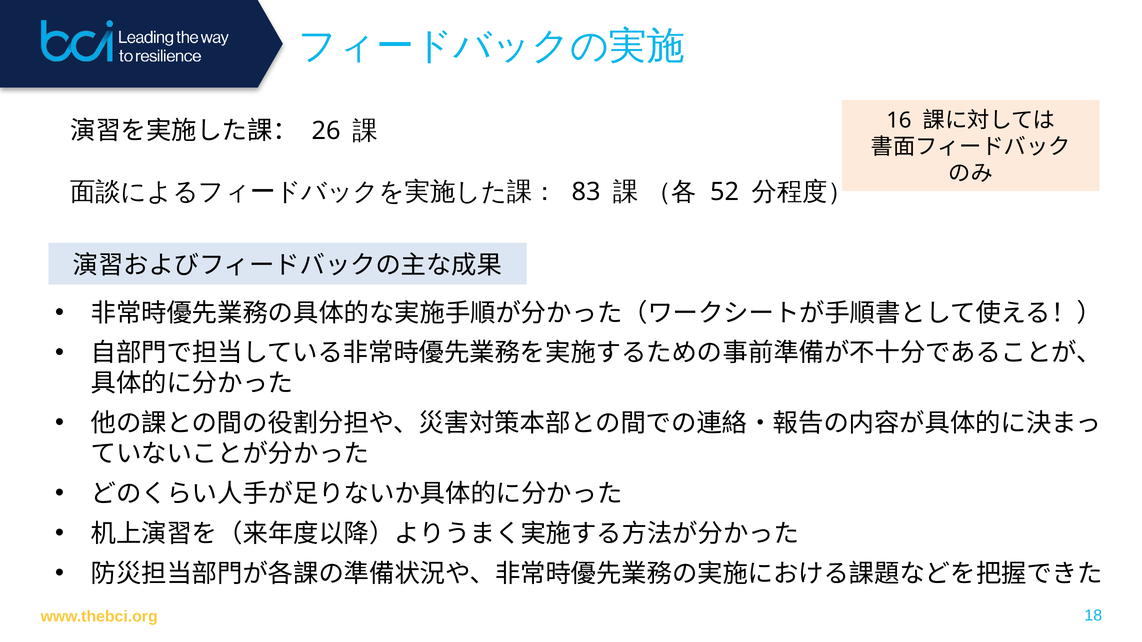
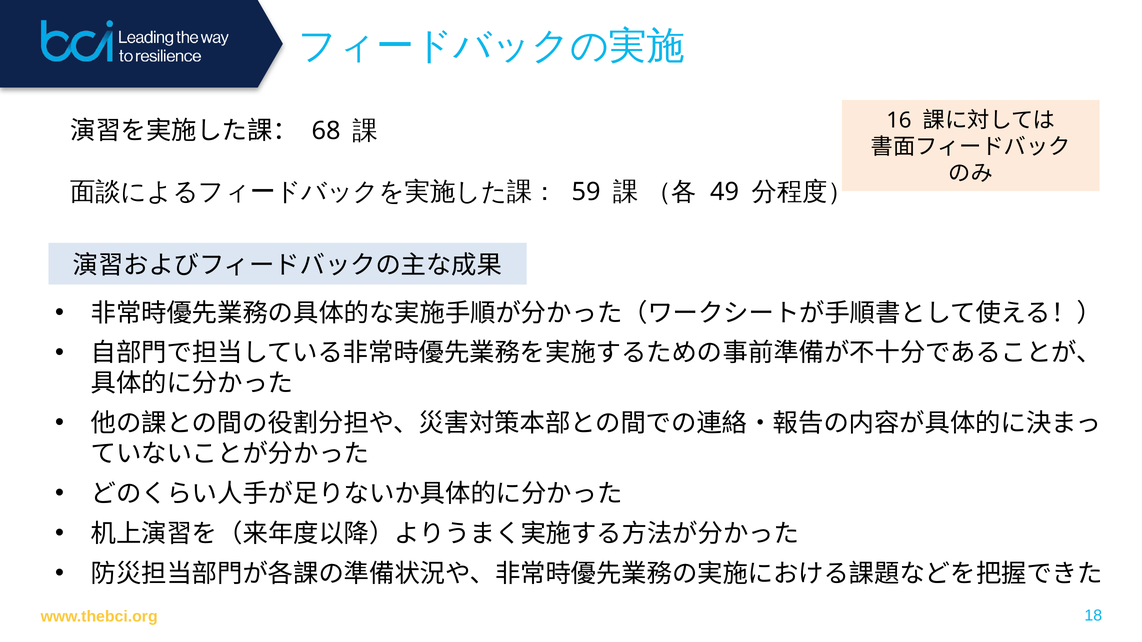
26: 26 -> 68
83: 83 -> 59
52: 52 -> 49
